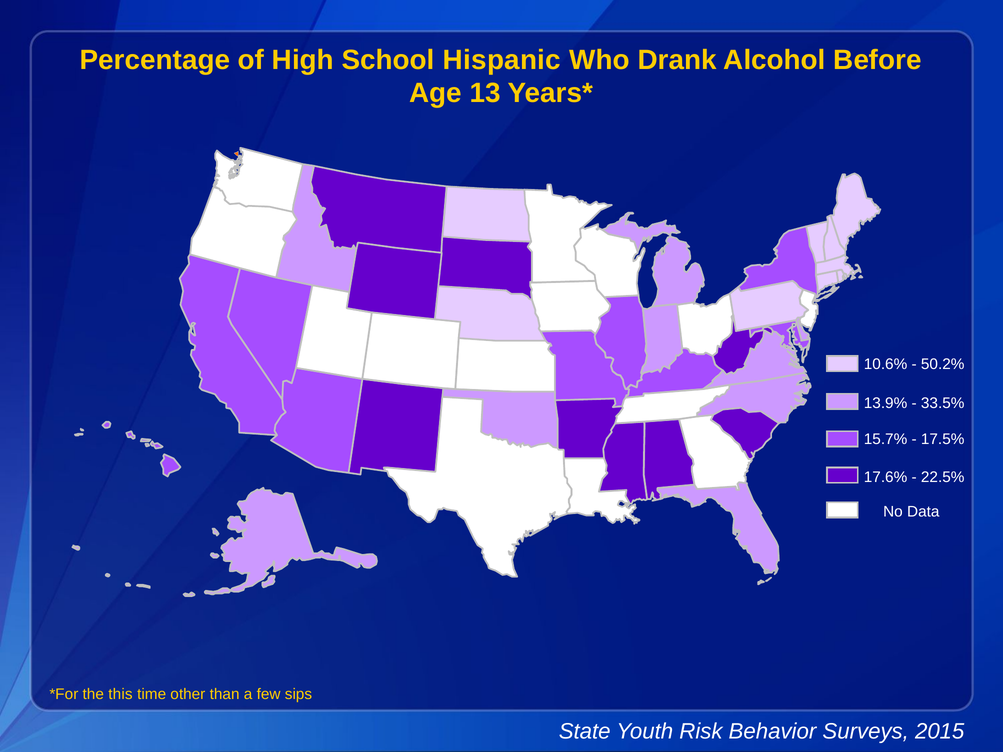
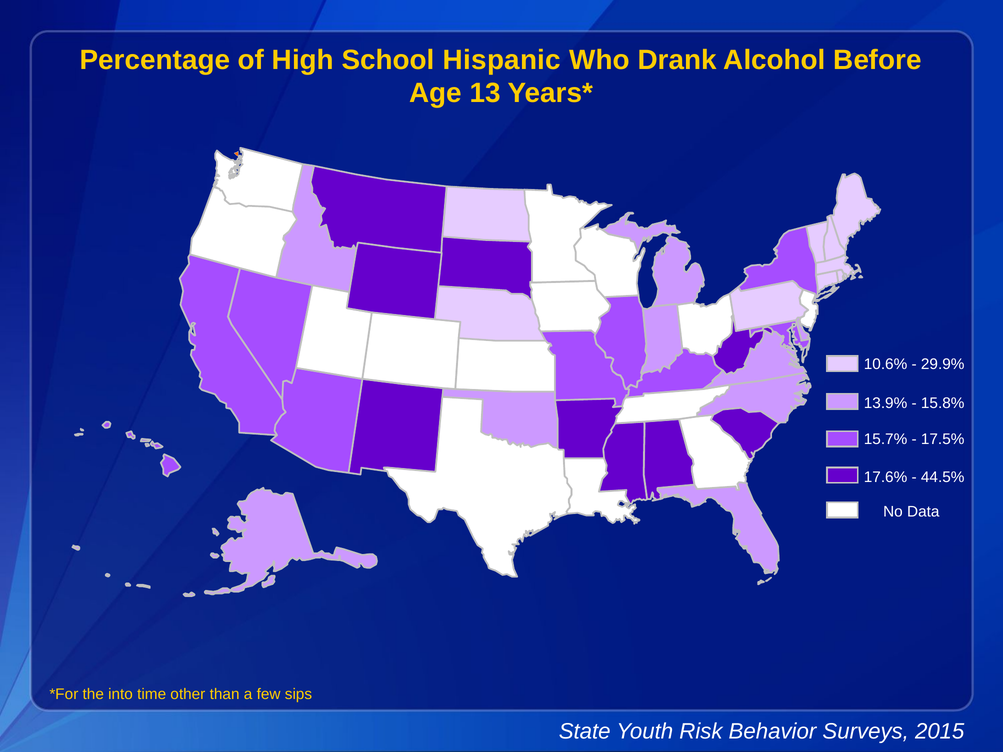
50.2%: 50.2% -> 29.9%
33.5%: 33.5% -> 15.8%
22.5%: 22.5% -> 44.5%
this: this -> into
